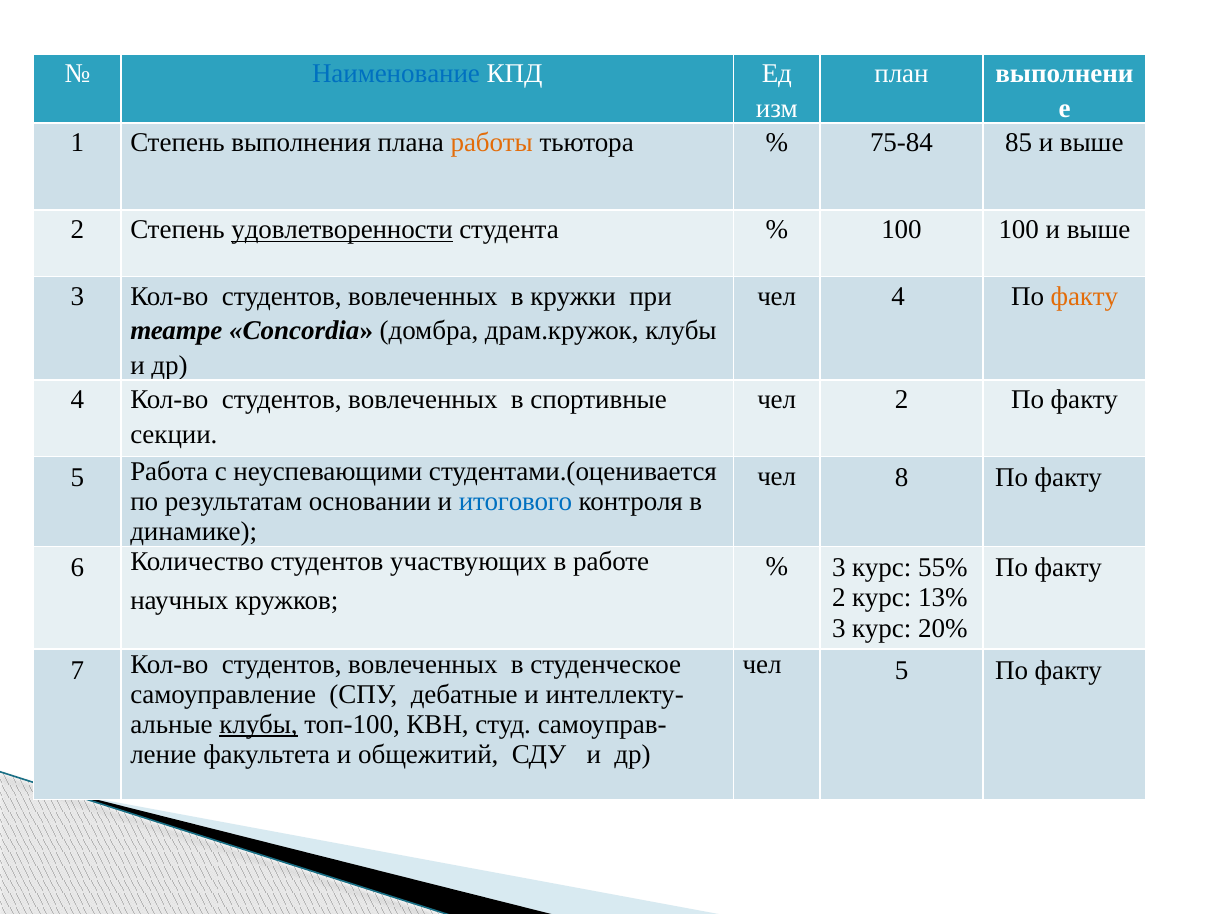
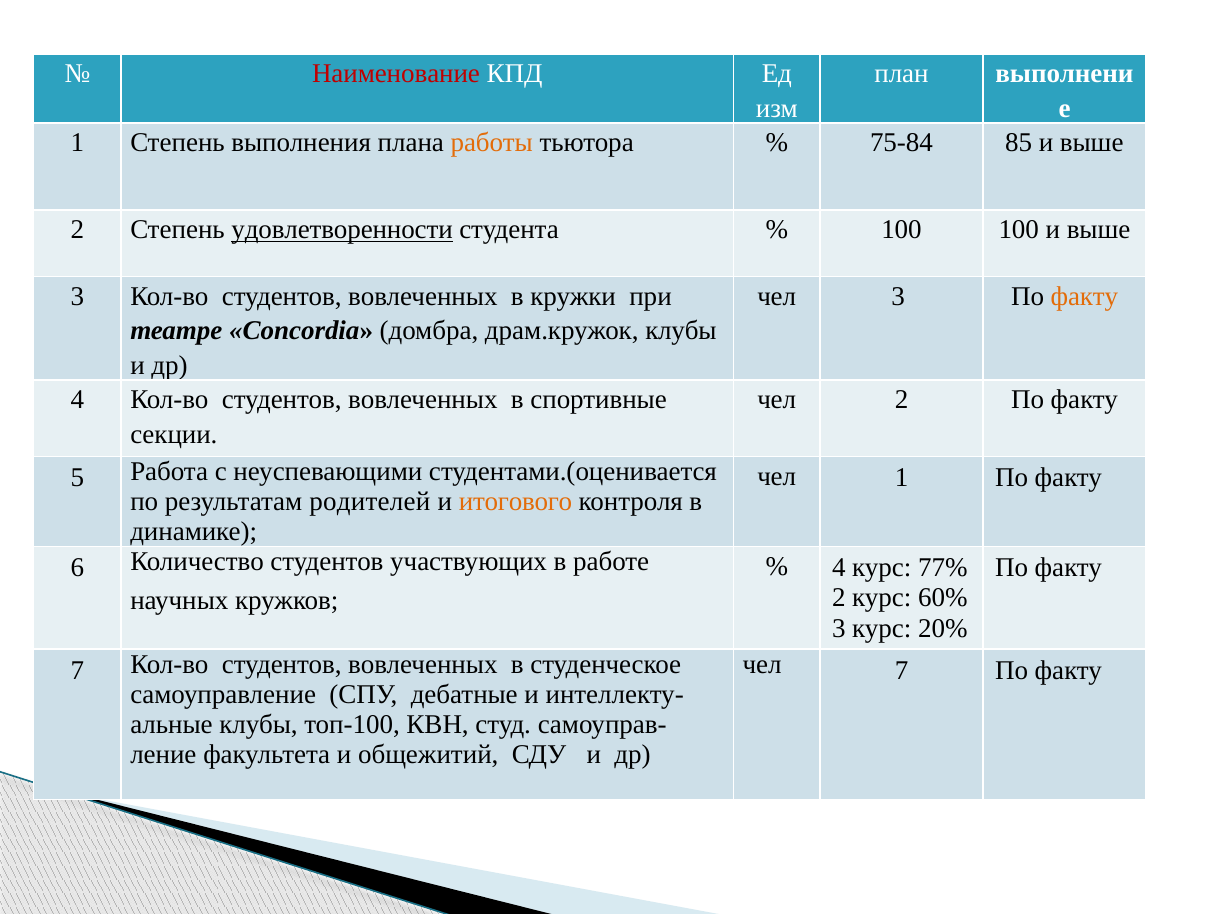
Наименование colour: blue -> red
чел 4: 4 -> 3
чел 8: 8 -> 1
основании: основании -> родителей
итогового colour: blue -> orange
3 at (839, 568): 3 -> 4
55%: 55% -> 77%
13%: 13% -> 60%
чел 5: 5 -> 7
клубы at (259, 724) underline: present -> none
